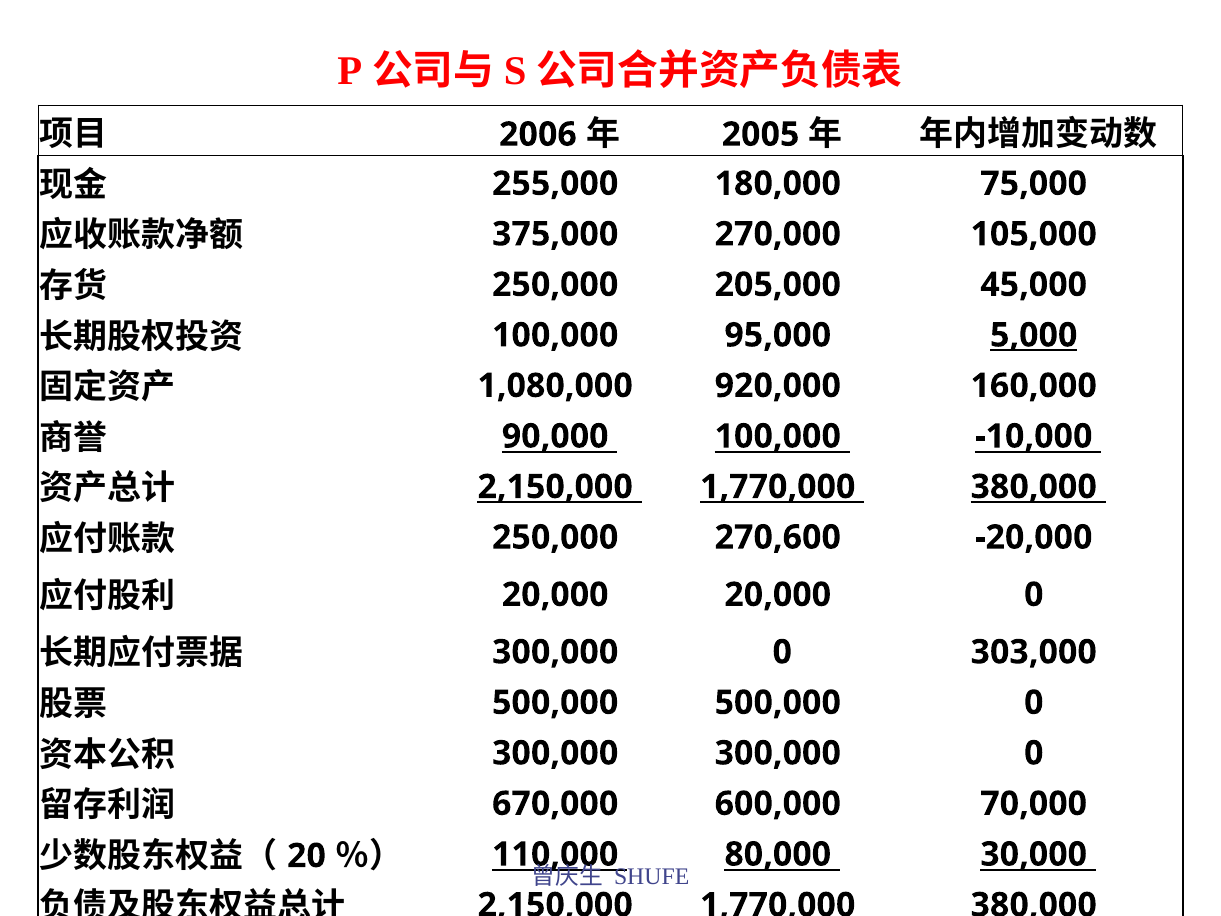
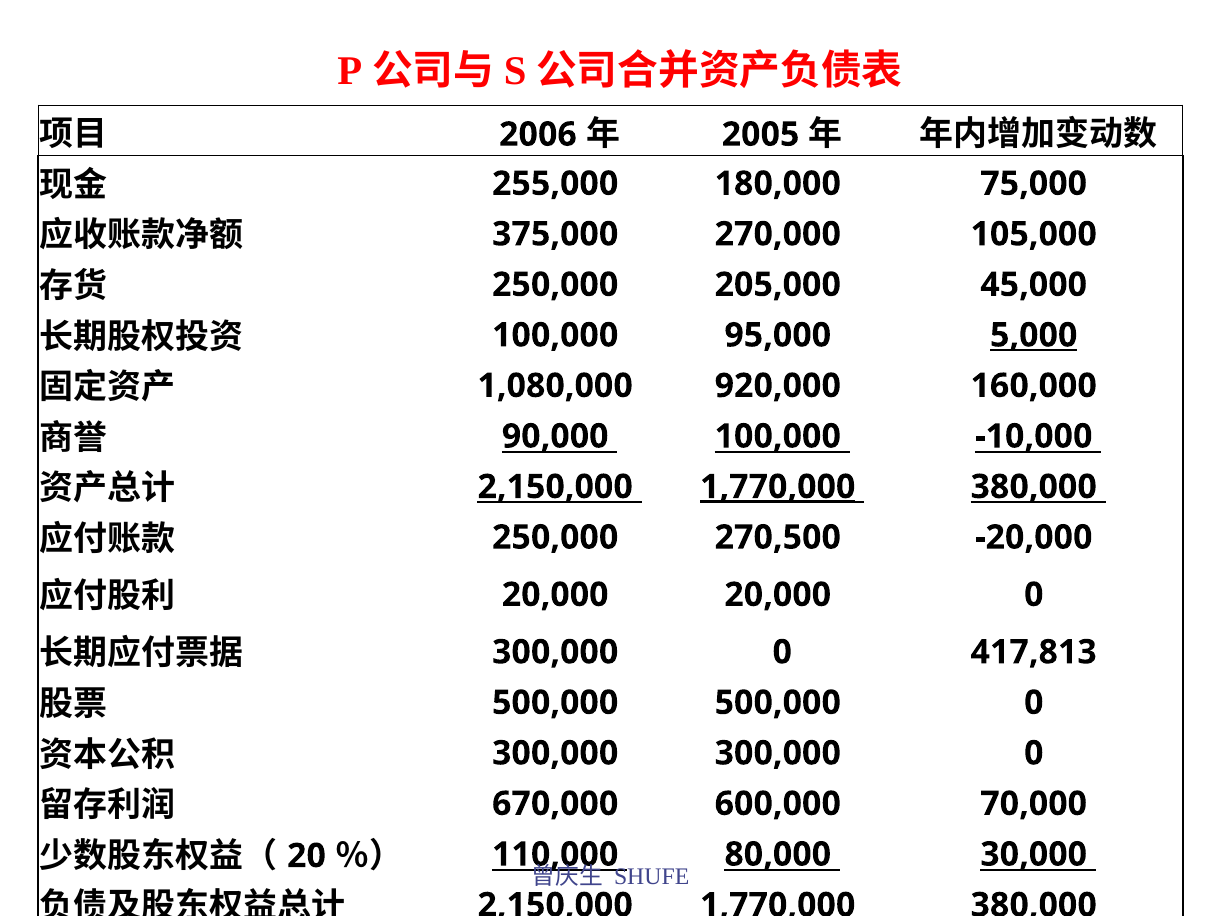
1,770,000 at (778, 487) underline: none -> present
270,600: 270,600 -> 270,500
303,000: 303,000 -> 417,813
